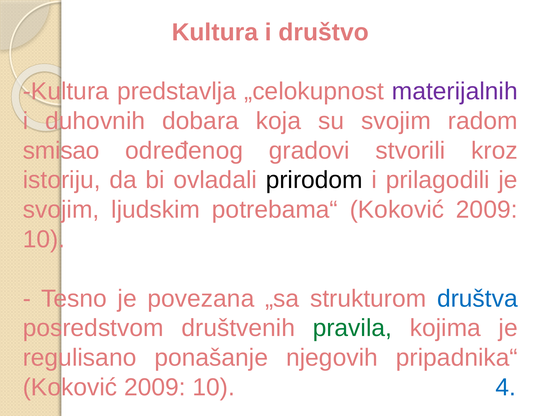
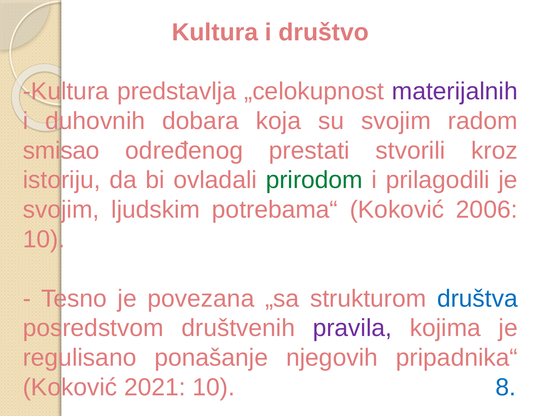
gradovi: gradovi -> prestati
prirodom colour: black -> green
potrebama“ Koković 2009: 2009 -> 2006
pravila colour: green -> purple
2009 at (155, 387): 2009 -> 2021
4: 4 -> 8
